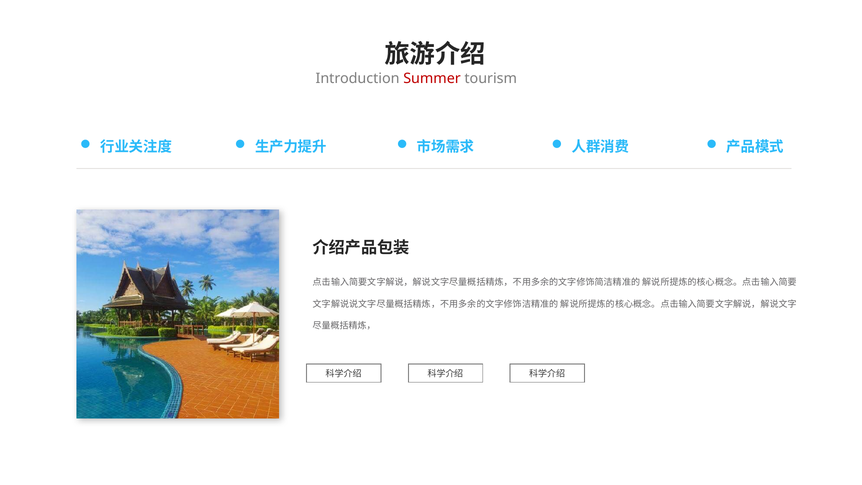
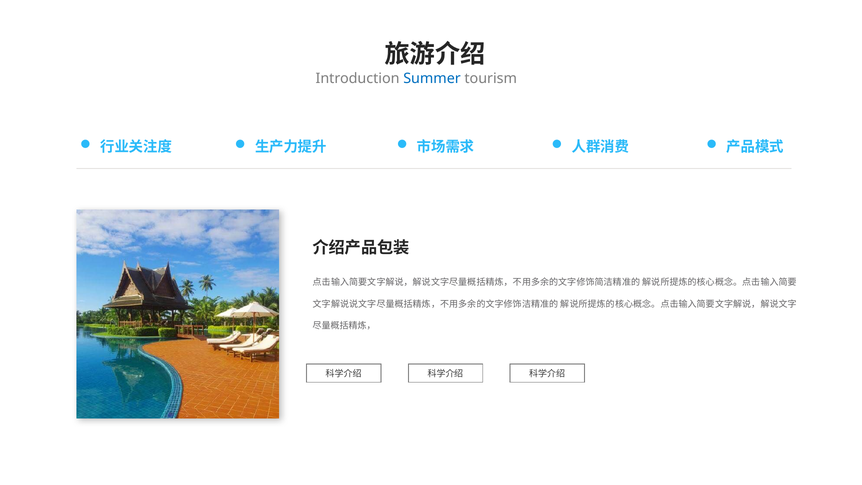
Summer colour: red -> blue
